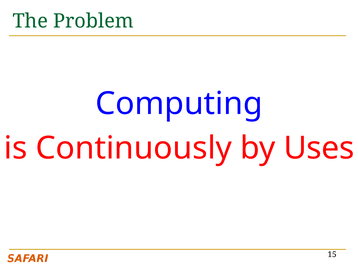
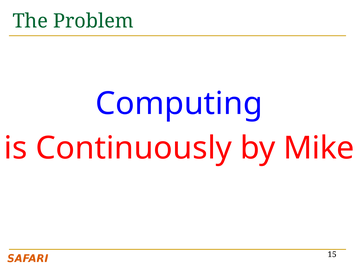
Uses: Uses -> Mike
